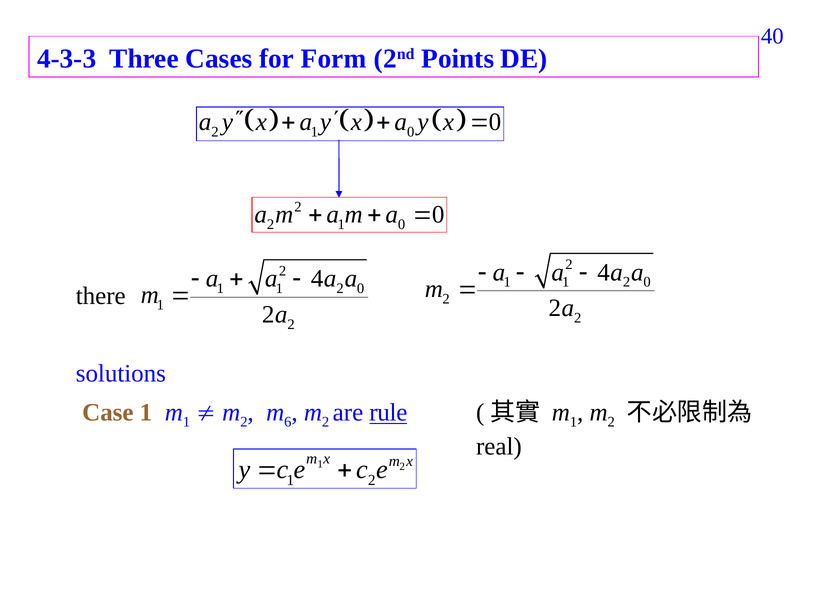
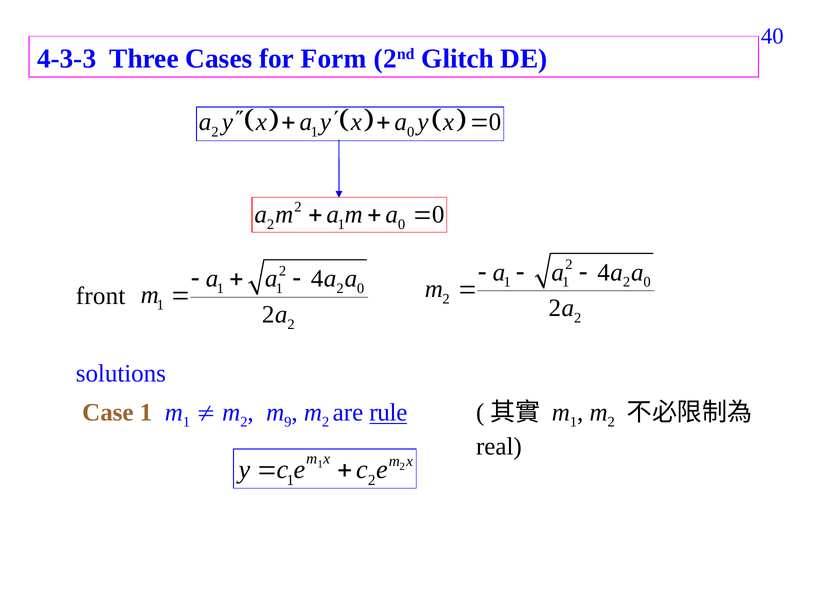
Points: Points -> Glitch
there: there -> front
6: 6 -> 9
